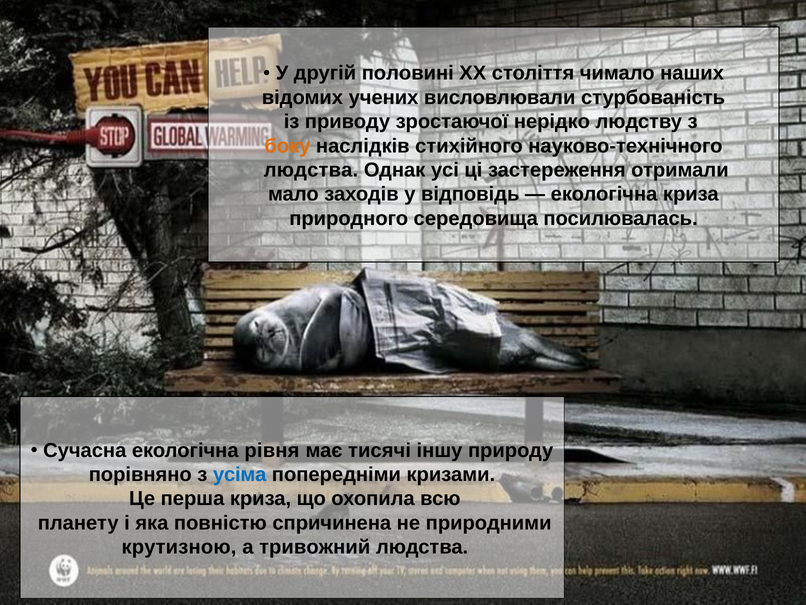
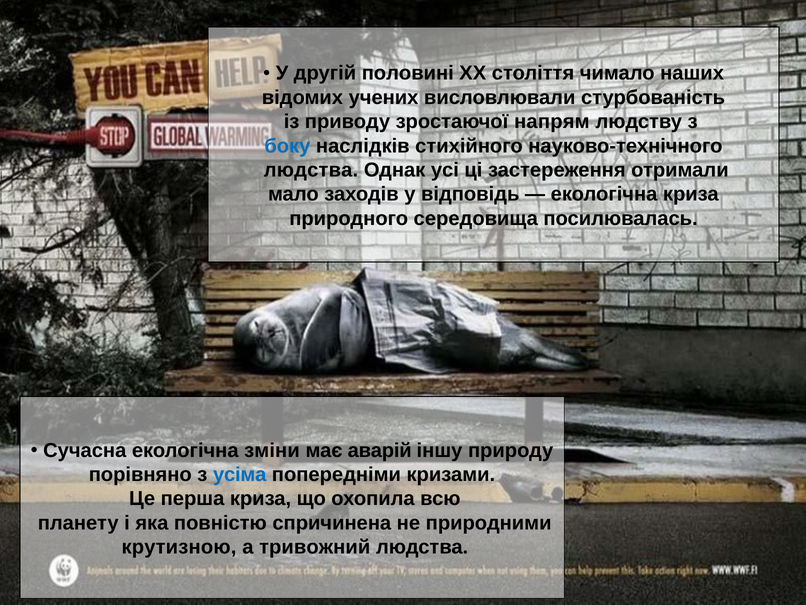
нерідко: нерідко -> напрям
боку colour: orange -> blue
рівня: рівня -> зміни
тисячі: тисячі -> аварій
